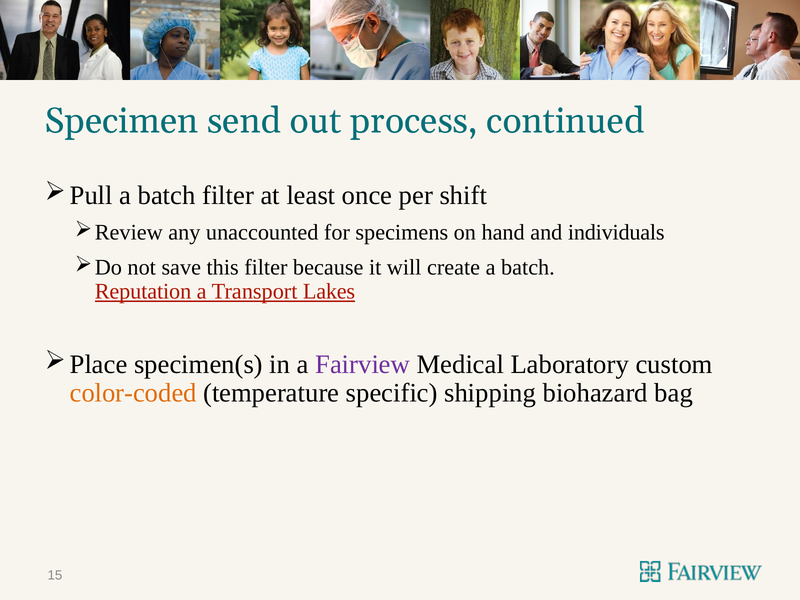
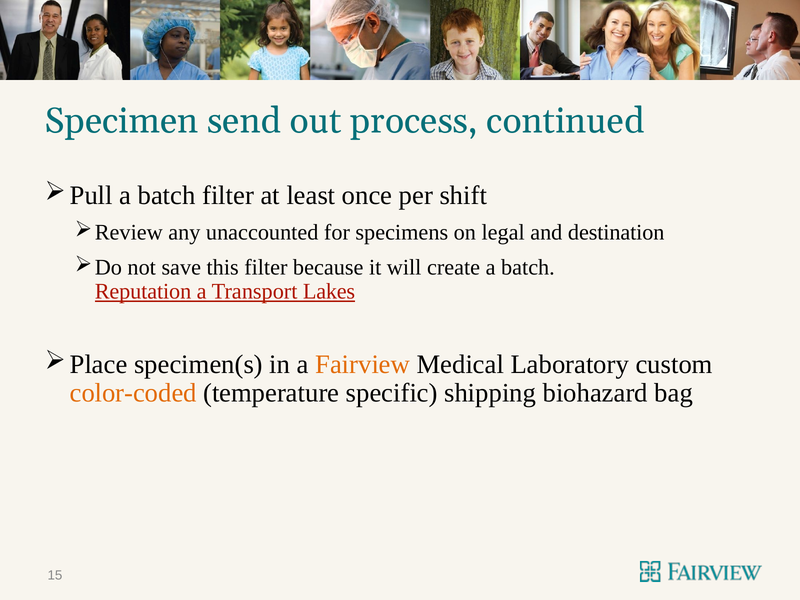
hand: hand -> legal
individuals: individuals -> destination
Fairview colour: purple -> orange
